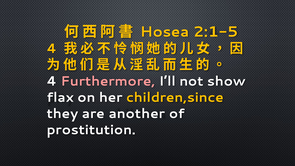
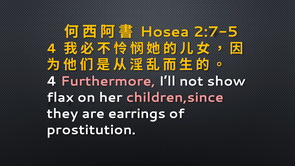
2:1-5: 2:1-5 -> 2:7-5
children,since colour: yellow -> pink
another: another -> earrings
